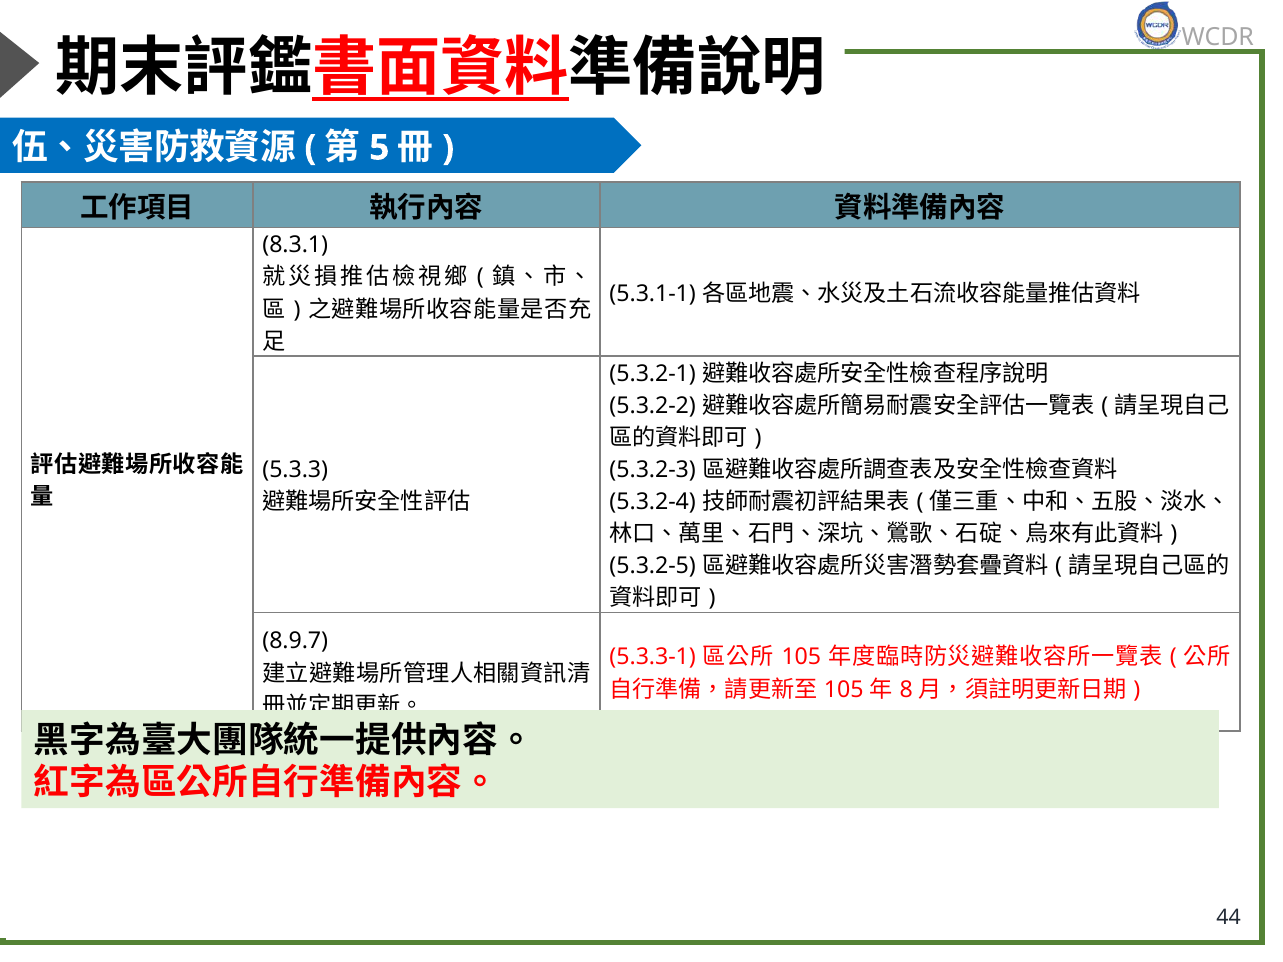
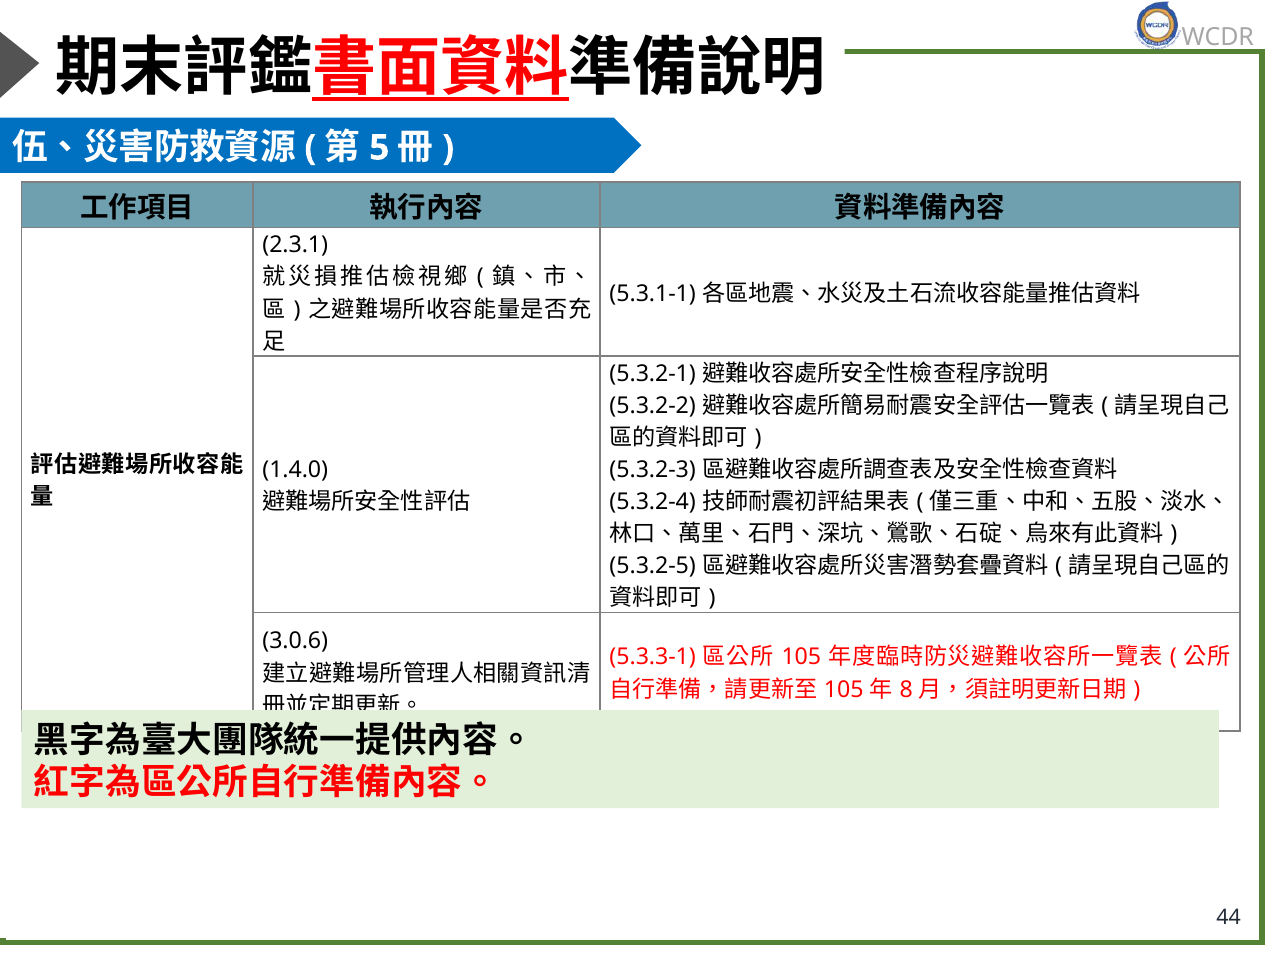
8.3.1: 8.3.1 -> 2.3.1
5.3.3: 5.3.3 -> 1.4.0
8.9.7: 8.9.7 -> 3.0.6
